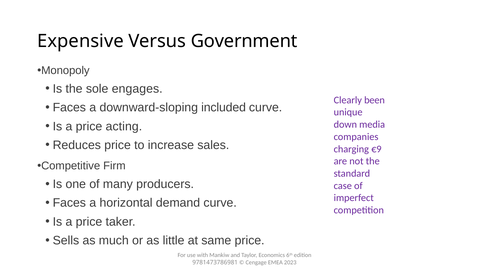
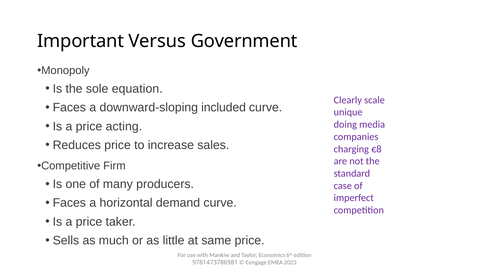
Expensive: Expensive -> Important
engages: engages -> equation
been: been -> scale
down: down -> doing
€9: €9 -> €8
